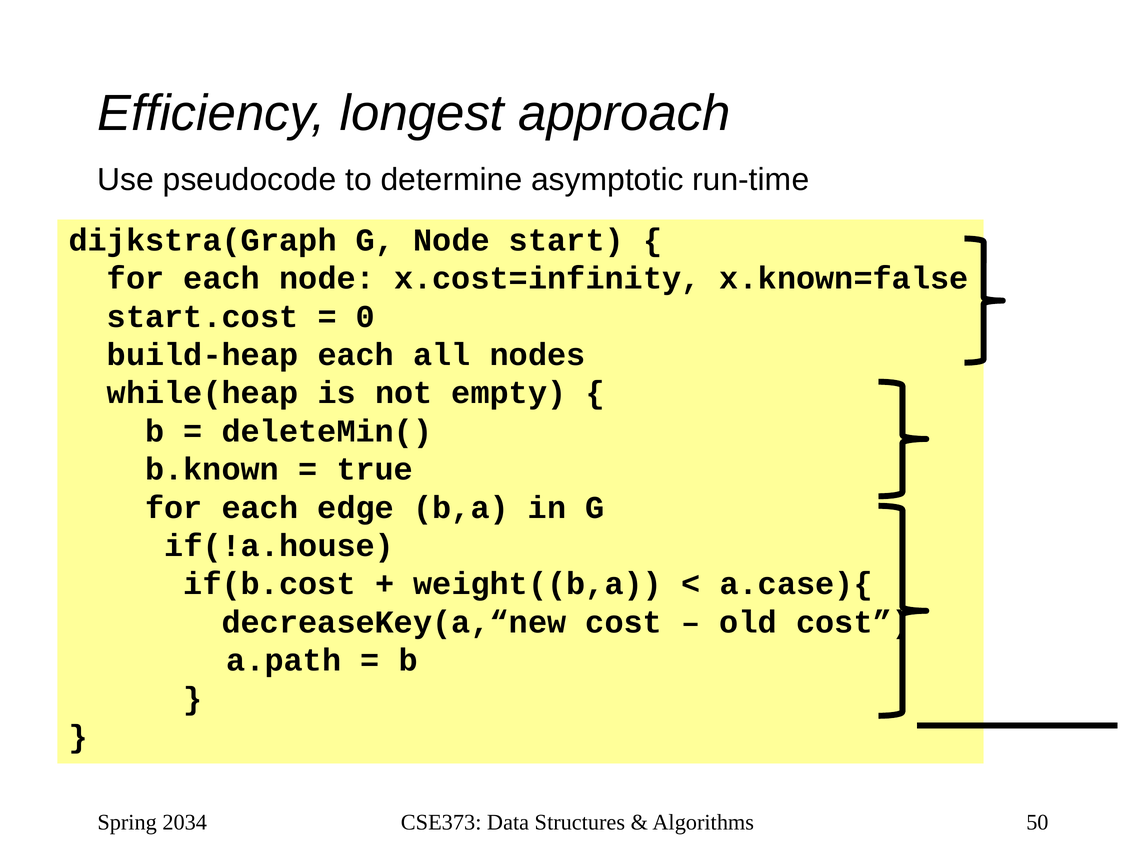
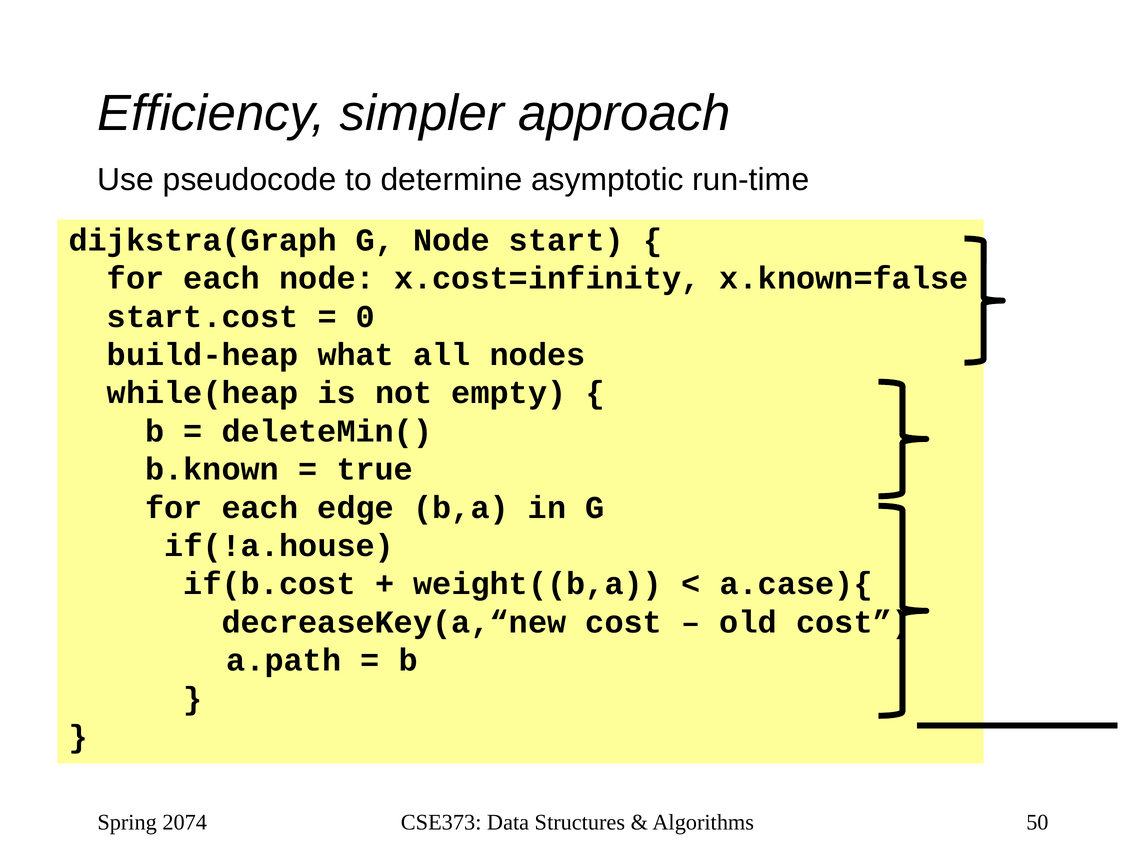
longest: longest -> simpler
build-heap each: each -> what
2034: 2034 -> 2074
